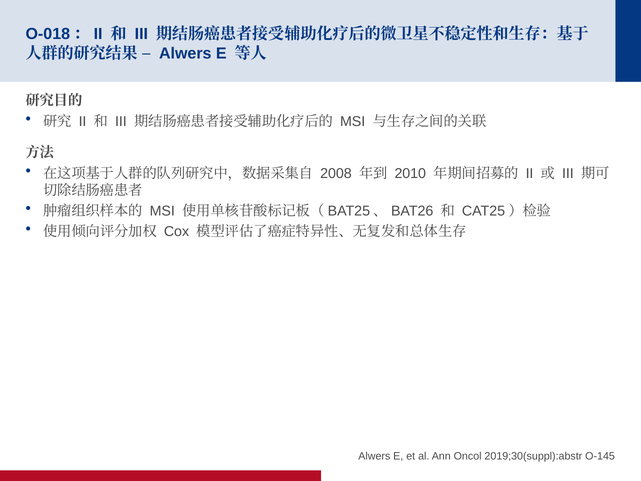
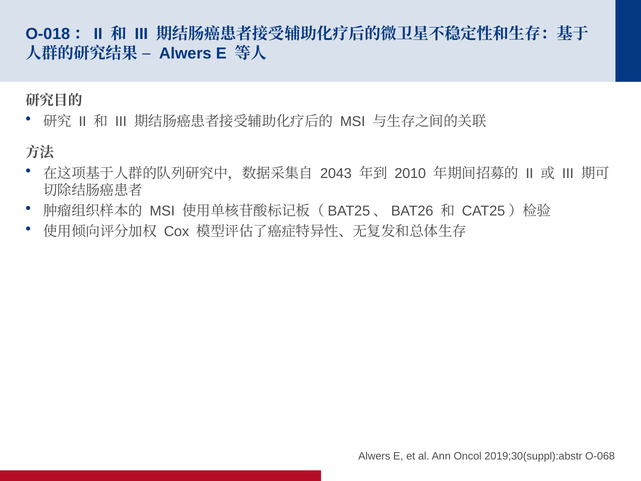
2008: 2008 -> 2043
O-145: O-145 -> O-068
